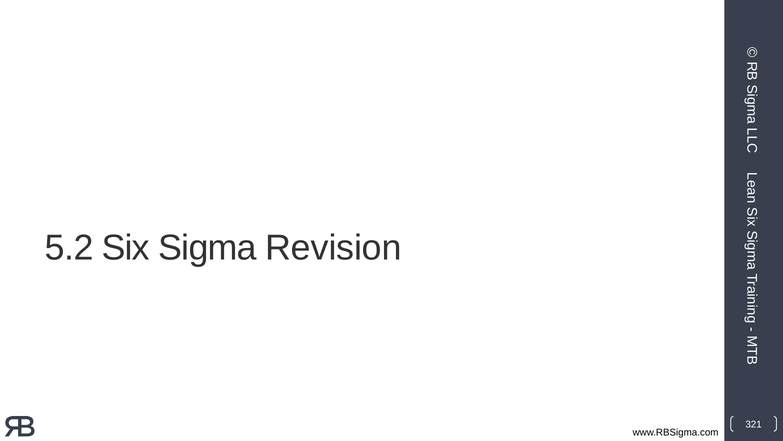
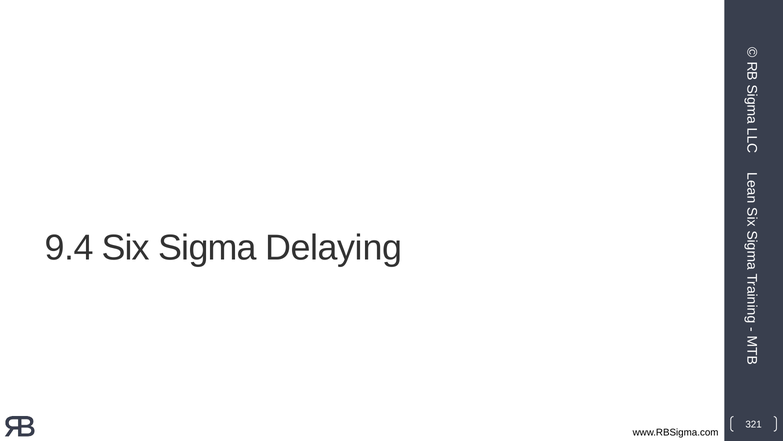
5.2: 5.2 -> 9.4
Revision: Revision -> Delaying
